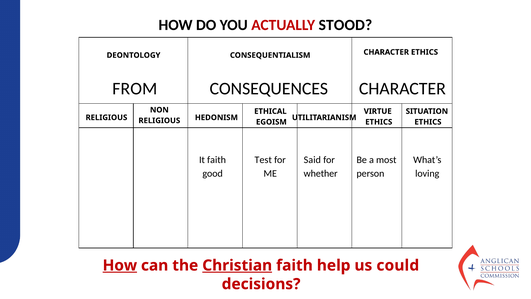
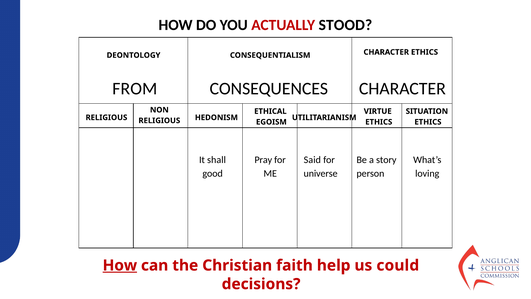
It faith: faith -> shall
Test: Test -> Pray
most: most -> story
whether: whether -> universe
Christian underline: present -> none
